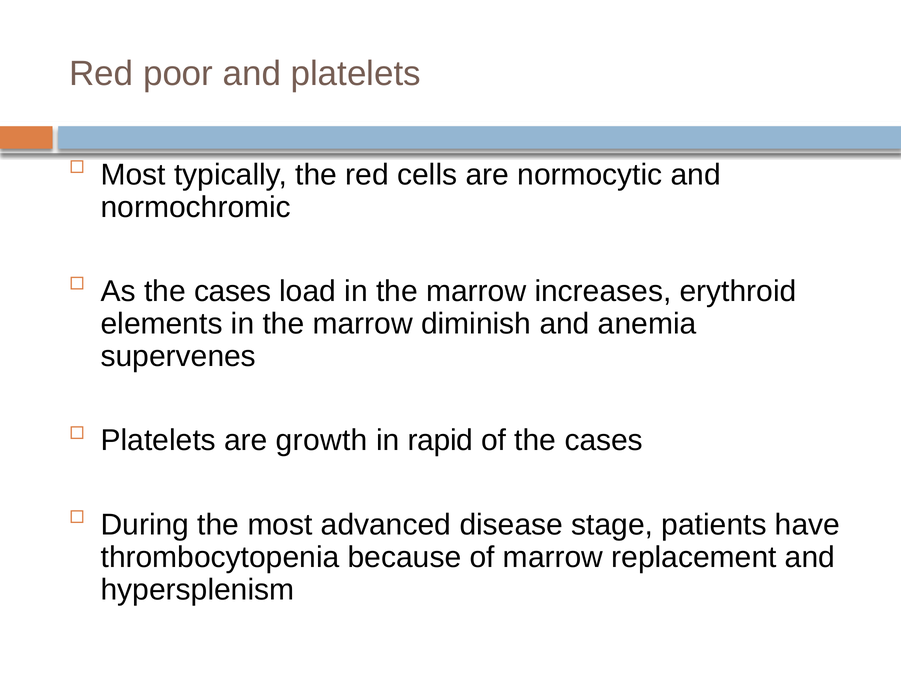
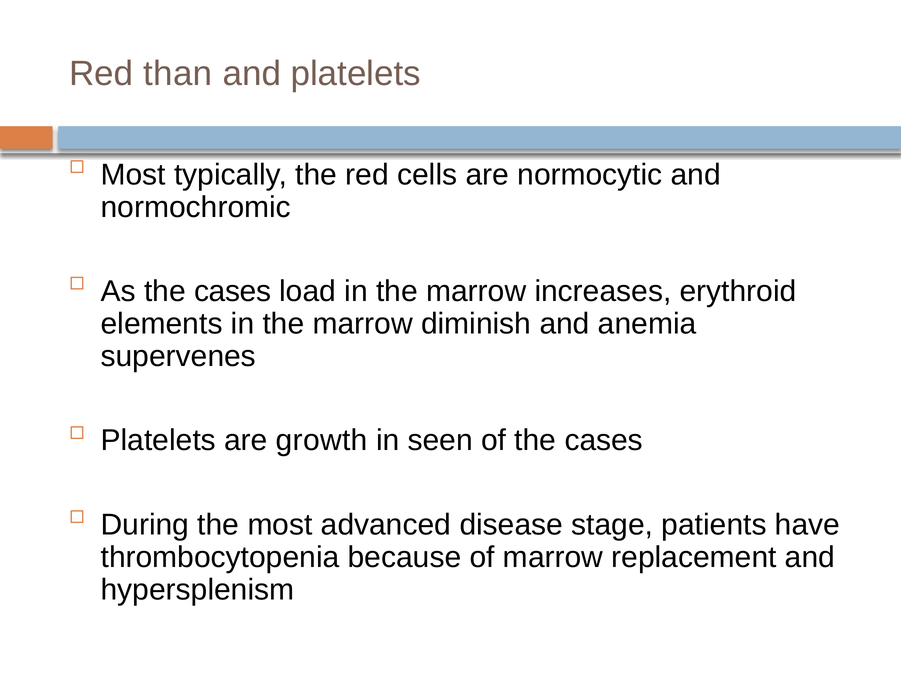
poor: poor -> than
rapid: rapid -> seen
